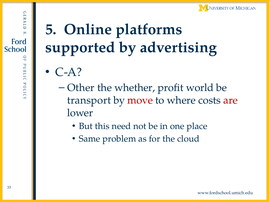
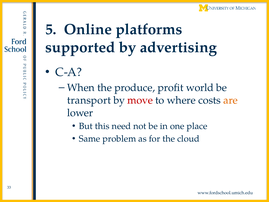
Other: Other -> When
whether: whether -> produce
are colour: red -> orange
